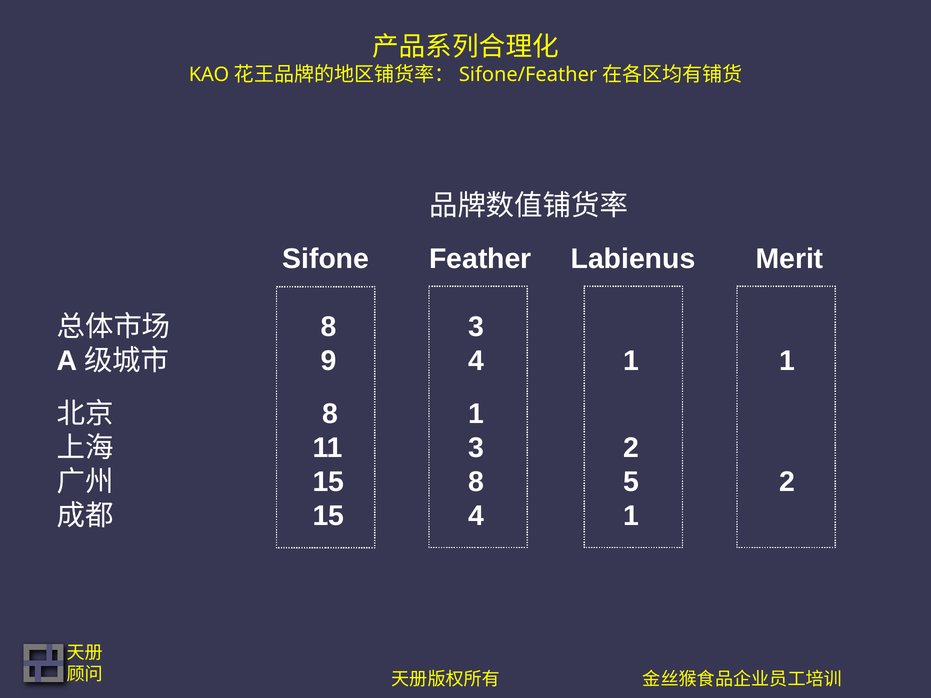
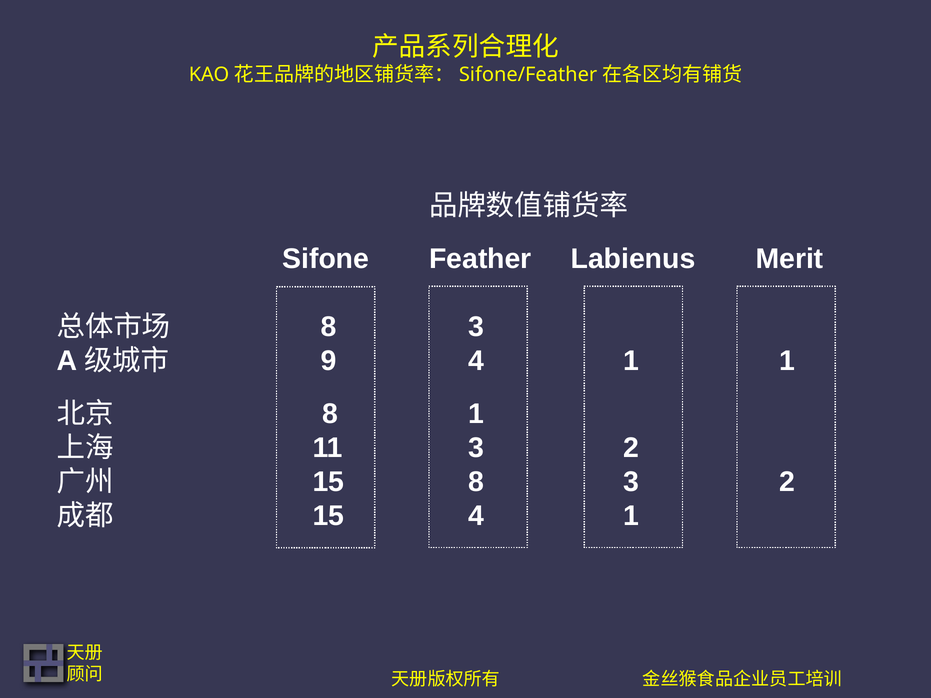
15 8 5: 5 -> 3
